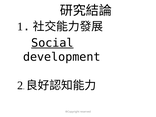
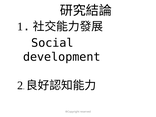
Social underline: present -> none
